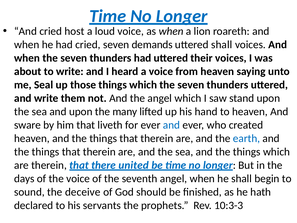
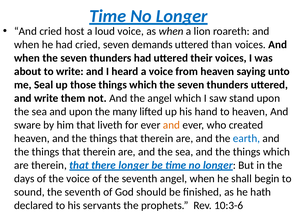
uttered shall: shall -> than
and at (171, 125) colour: blue -> orange
there united: united -> longer
sound the deceive: deceive -> seventh
10:3-3: 10:3-3 -> 10:3-6
